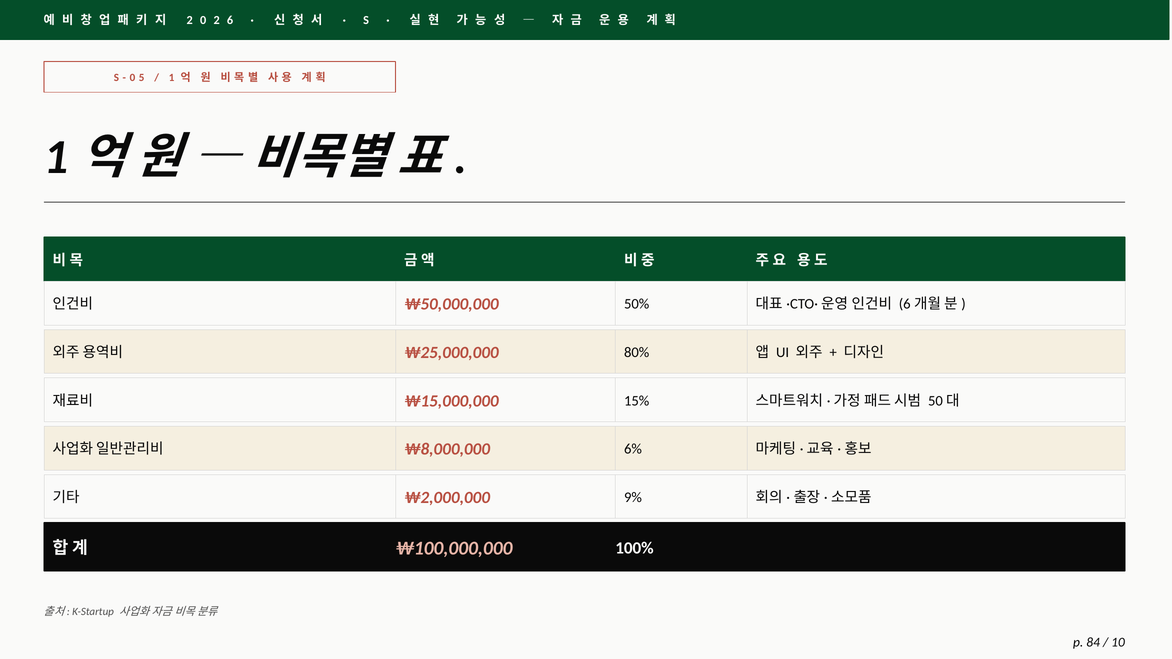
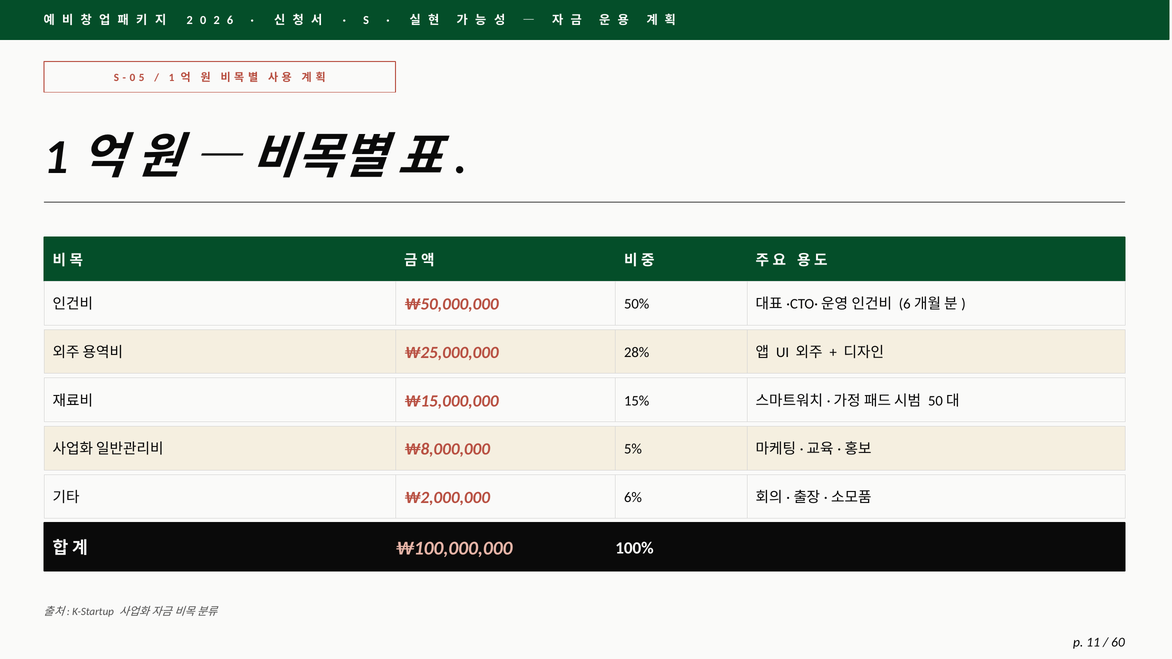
80%: 80% -> 28%
6%: 6% -> 5%
9%: 9% -> 6%
84: 84 -> 11
10: 10 -> 60
